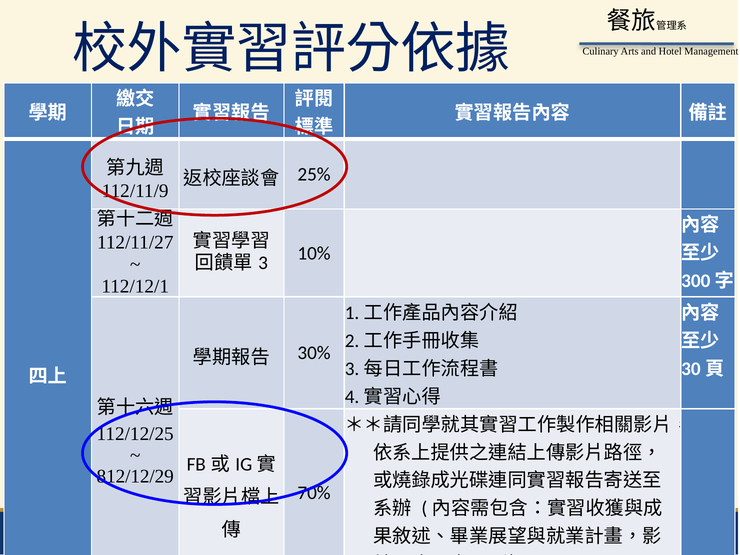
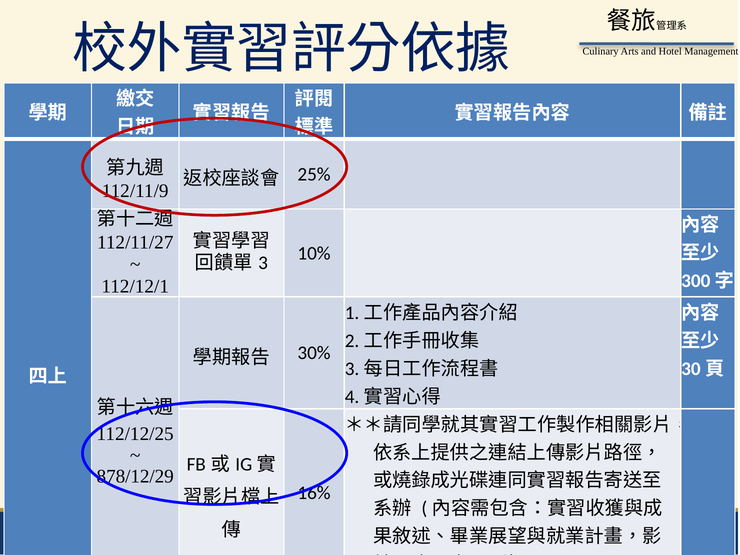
812/12/29: 812/12/29 -> 878/12/29
70%: 70% -> 16%
